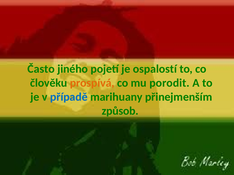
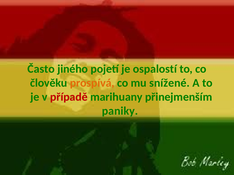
porodit: porodit -> snížené
případě colour: blue -> red
způsob: způsob -> paniky
